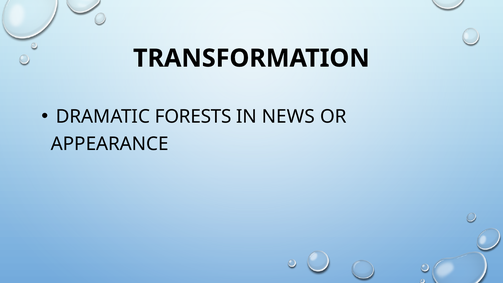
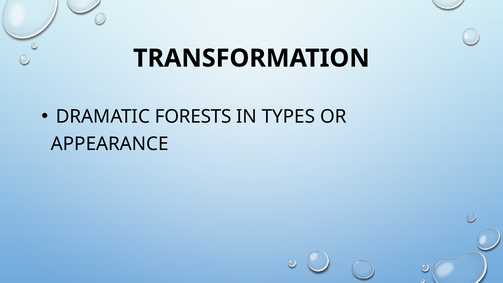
NEWS: NEWS -> TYPES
